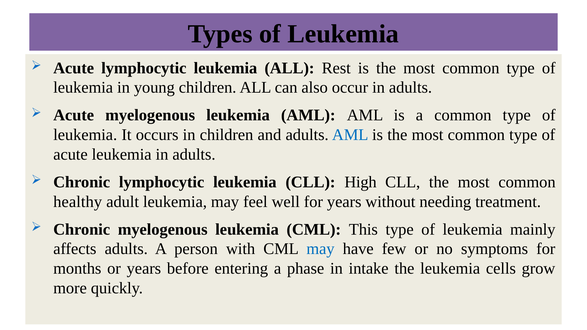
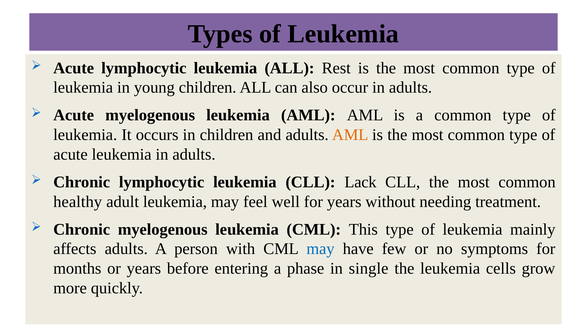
AML at (350, 135) colour: blue -> orange
High: High -> Lack
intake: intake -> single
